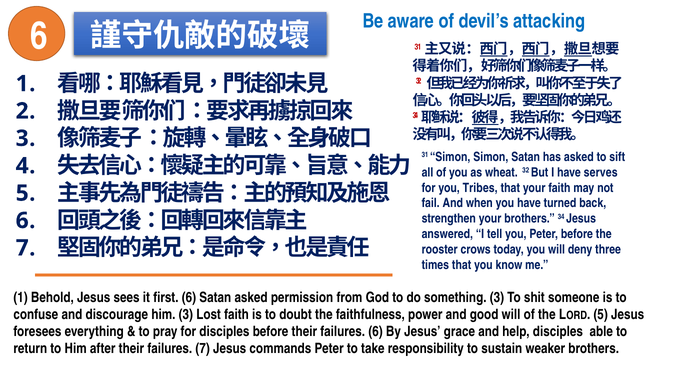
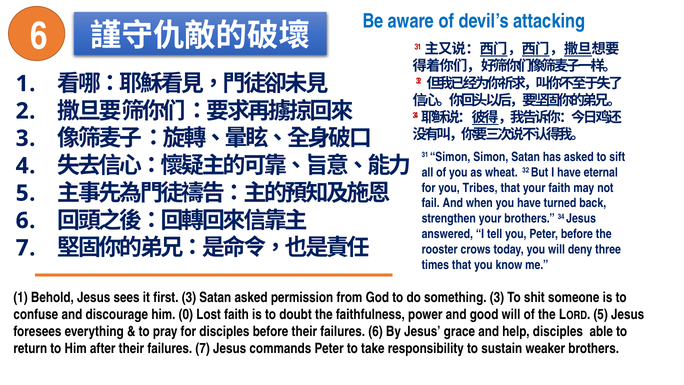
serves: serves -> eternal
first 6: 6 -> 3
him 3: 3 -> 0
